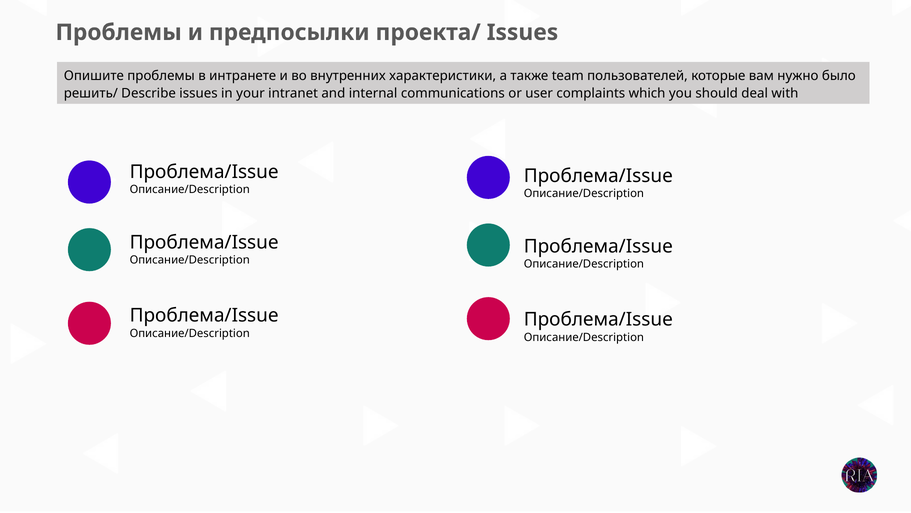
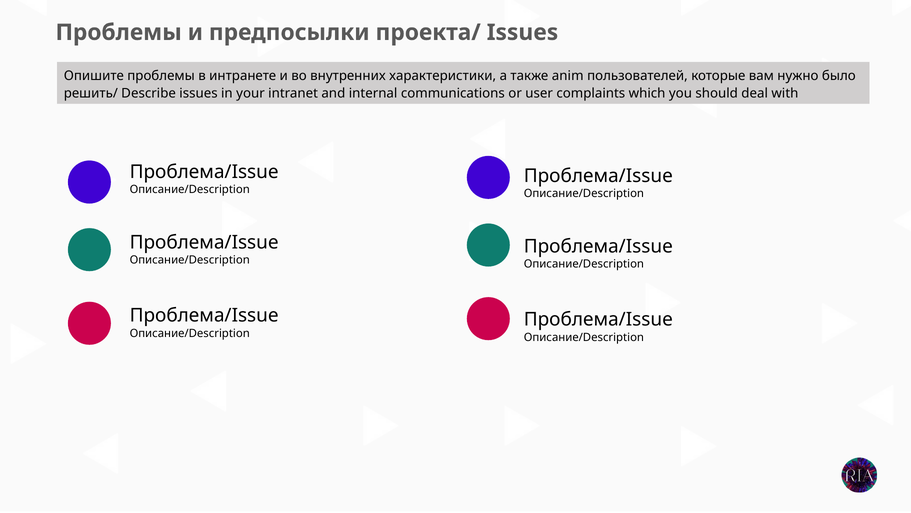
team: team -> anim
